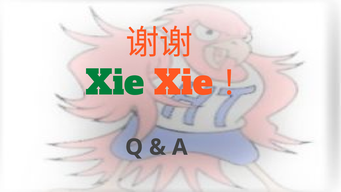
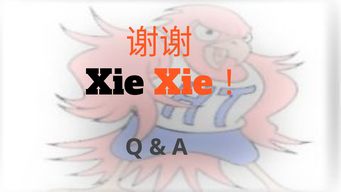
Xie at (115, 83) colour: green -> black
